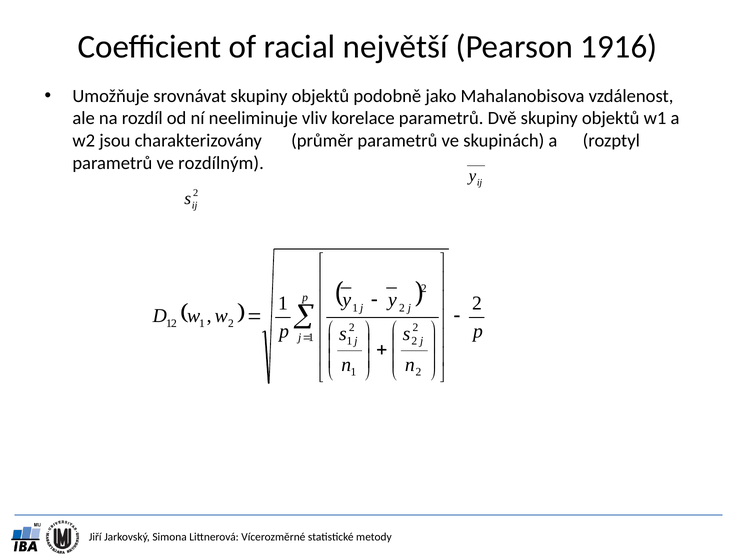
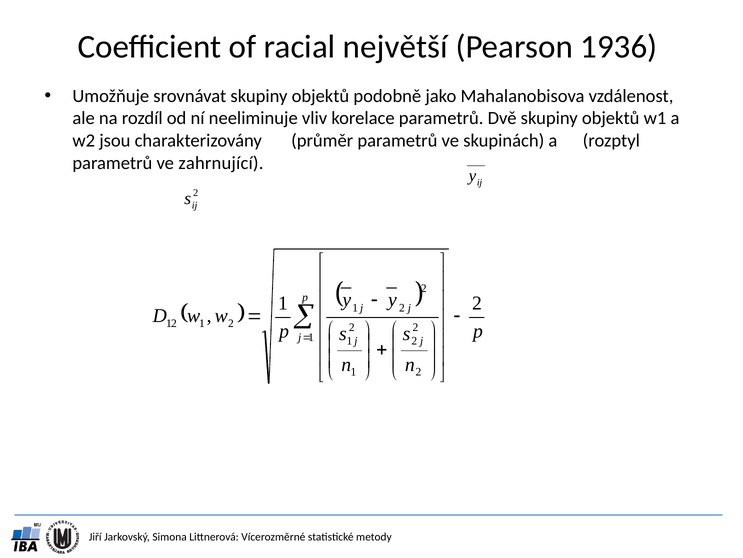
1916: 1916 -> 1936
rozdílným: rozdílným -> zahrnující
